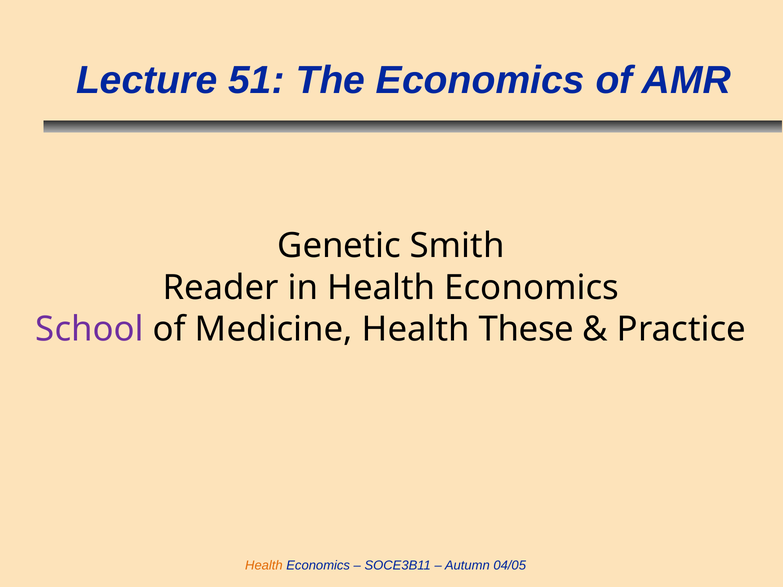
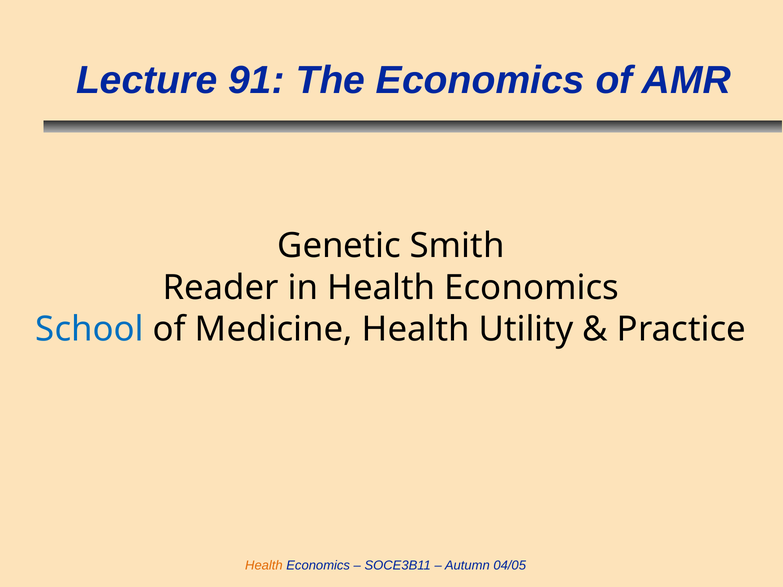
51: 51 -> 91
School colour: purple -> blue
These: These -> Utility
